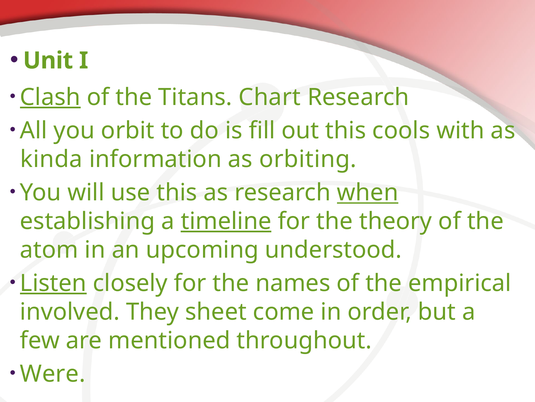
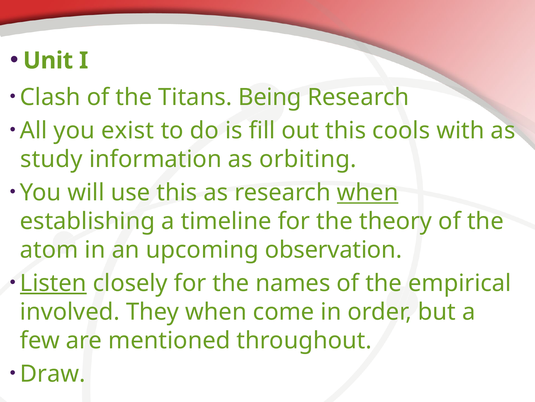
Clash underline: present -> none
Chart: Chart -> Being
orbit: orbit -> exist
kinda: kinda -> study
timeline underline: present -> none
understood: understood -> observation
They sheet: sheet -> when
Were: Were -> Draw
